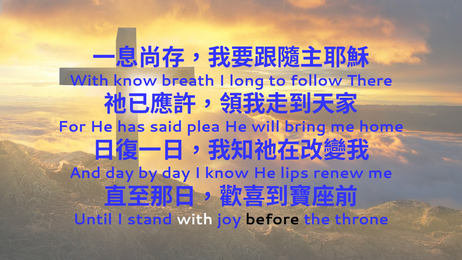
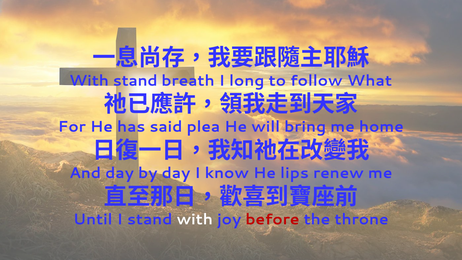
With know: know -> stand
There: There -> What
before colour: black -> red
